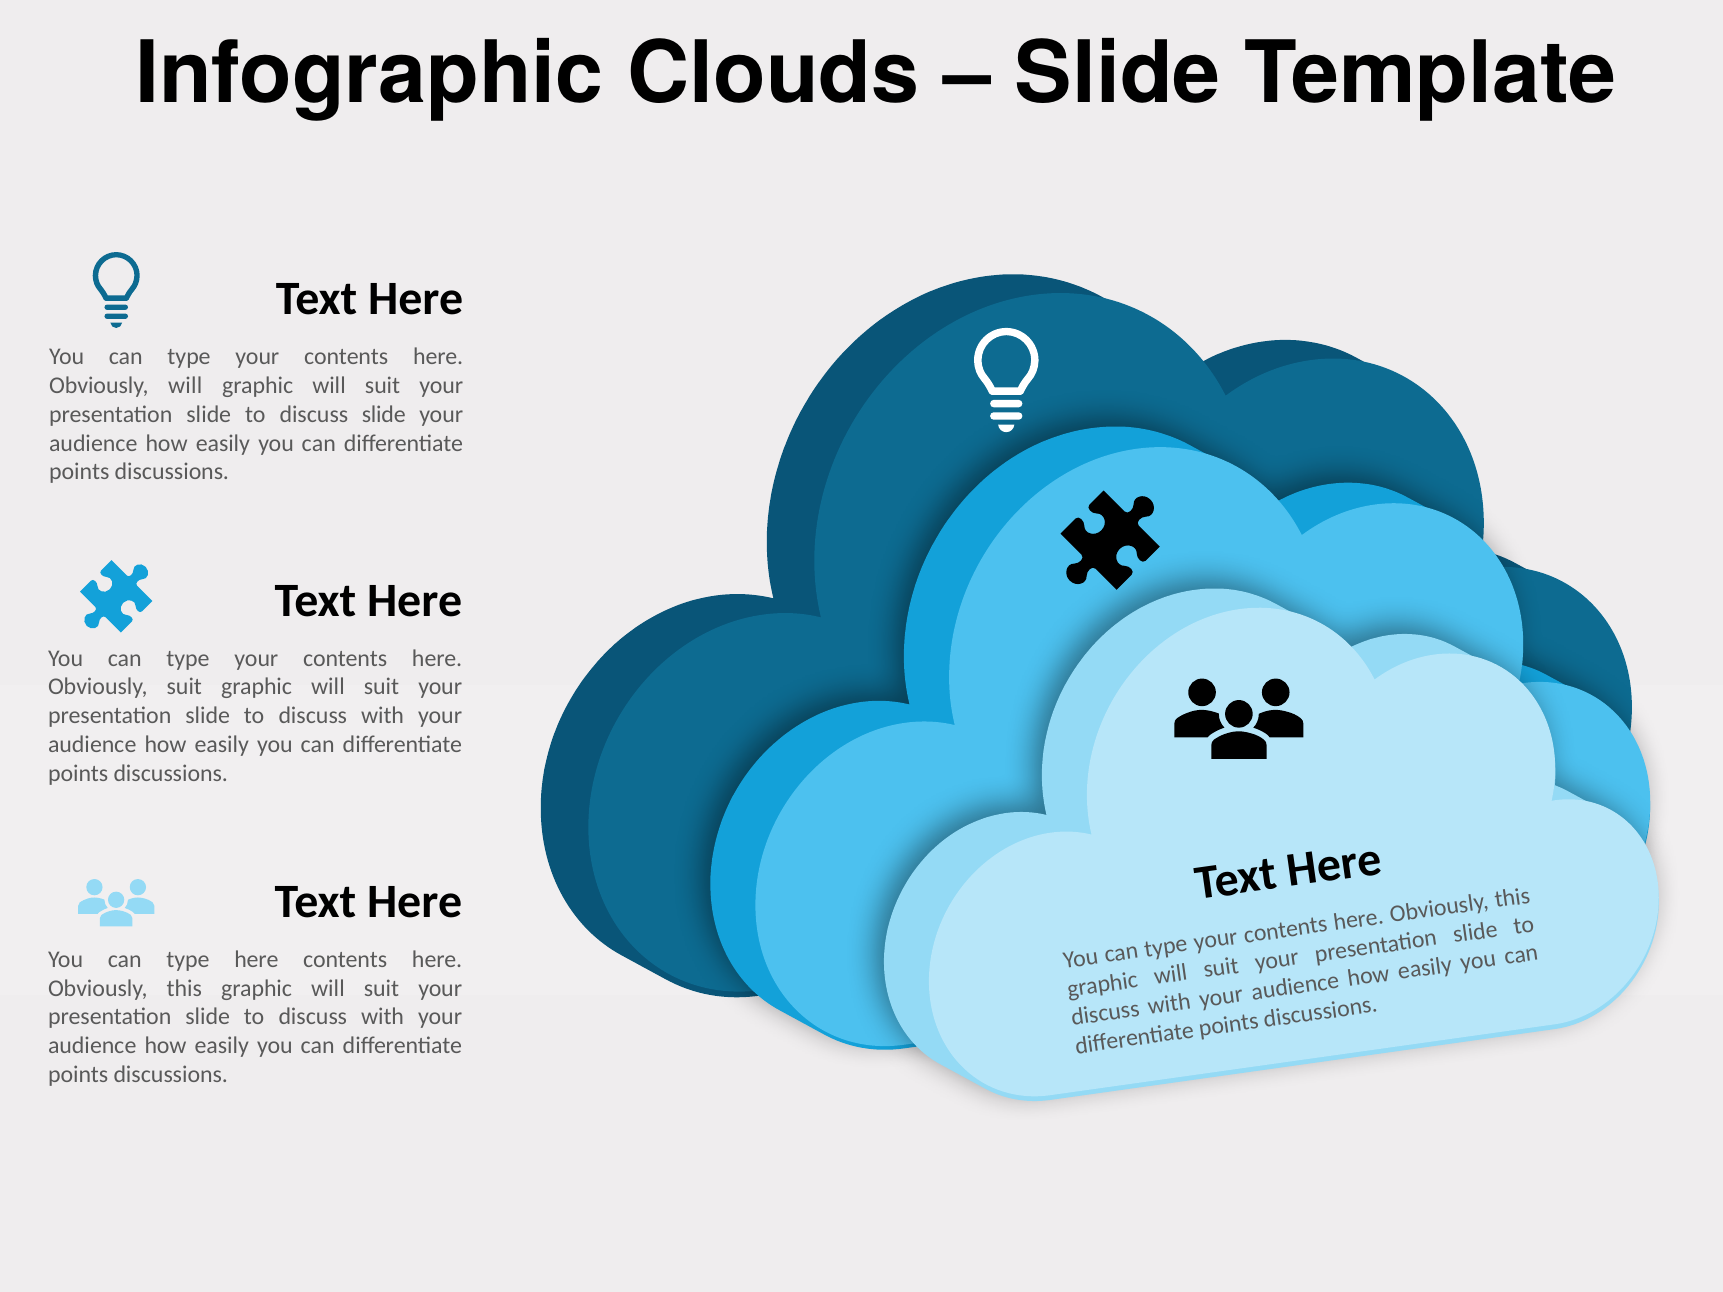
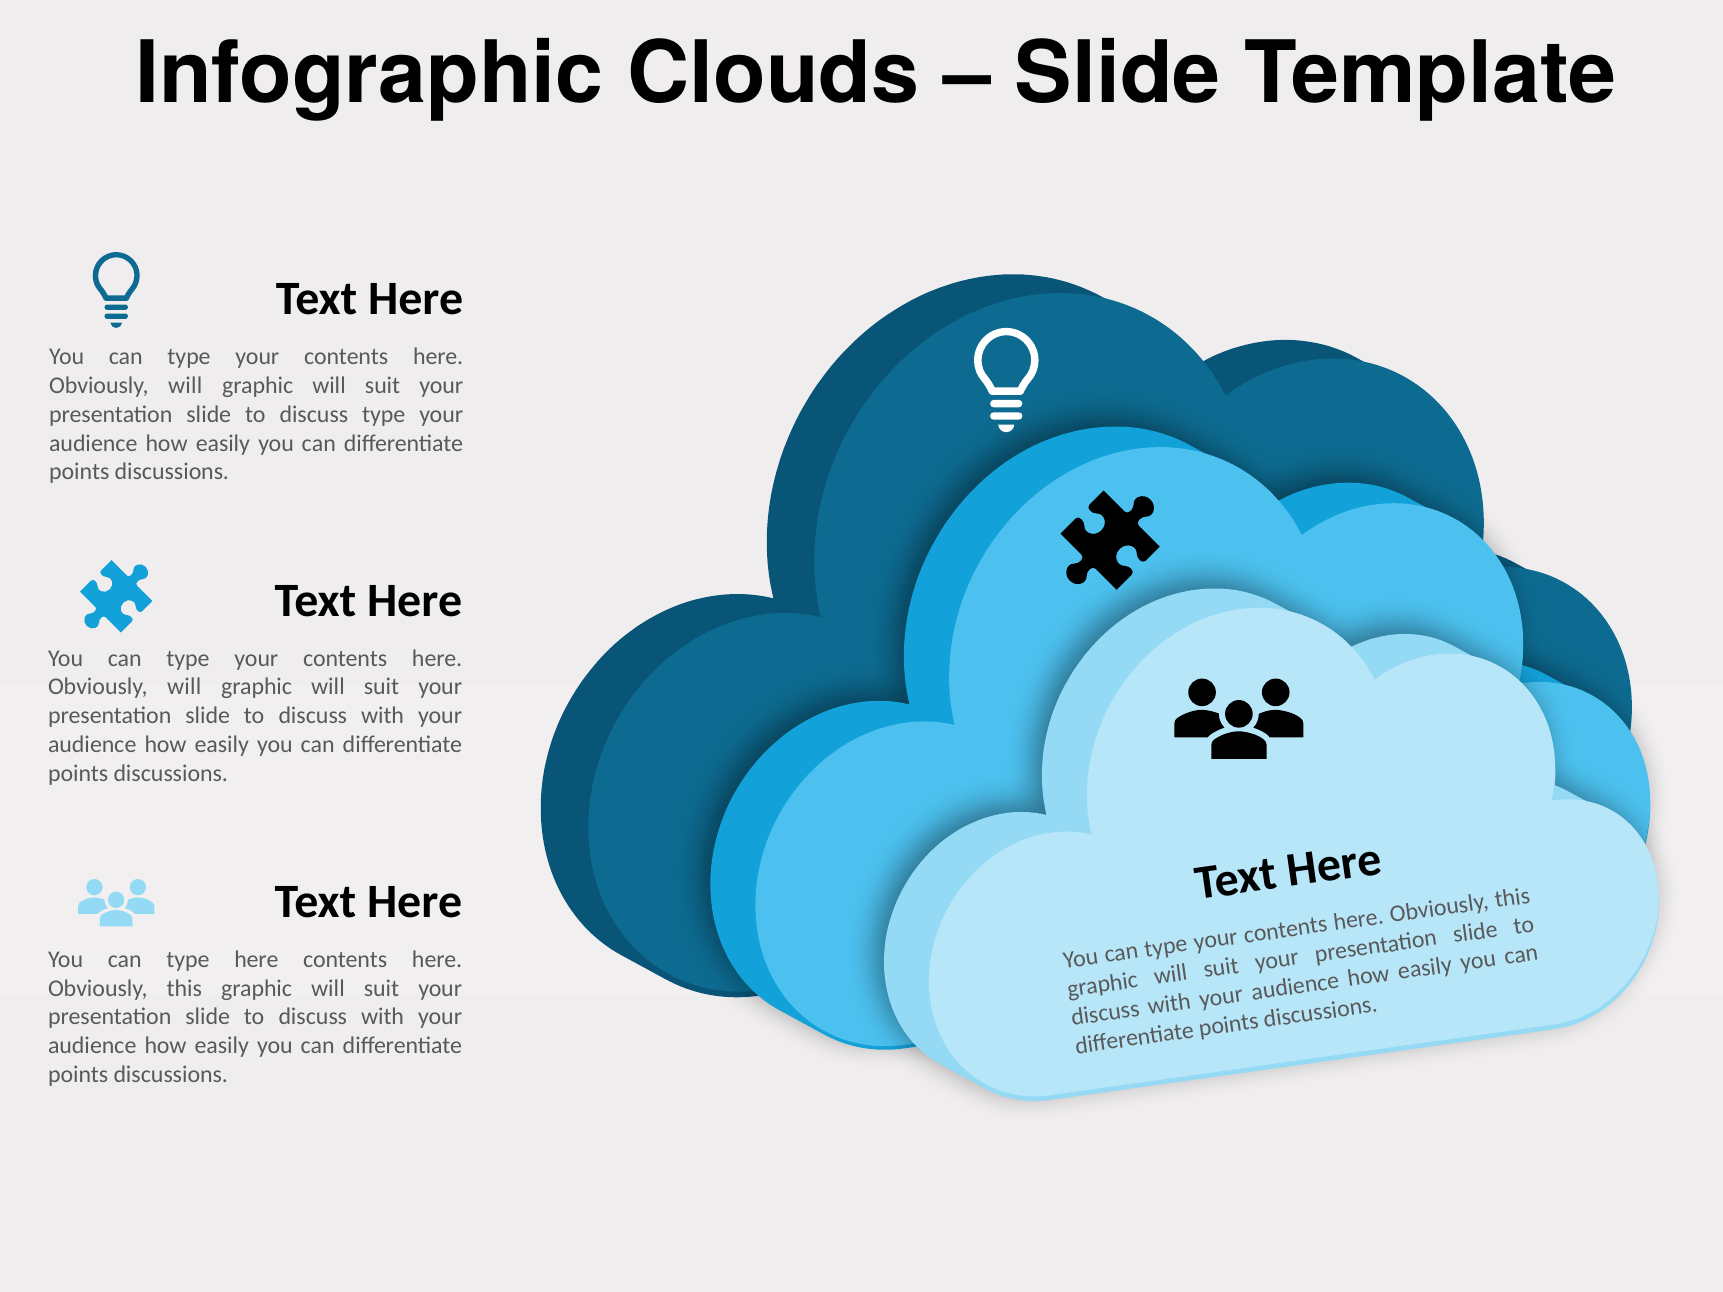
discuss slide: slide -> type
suit at (184, 687): suit -> will
